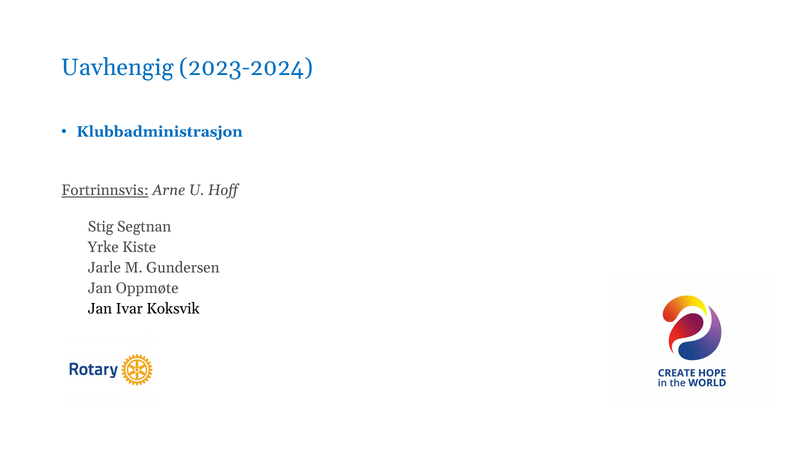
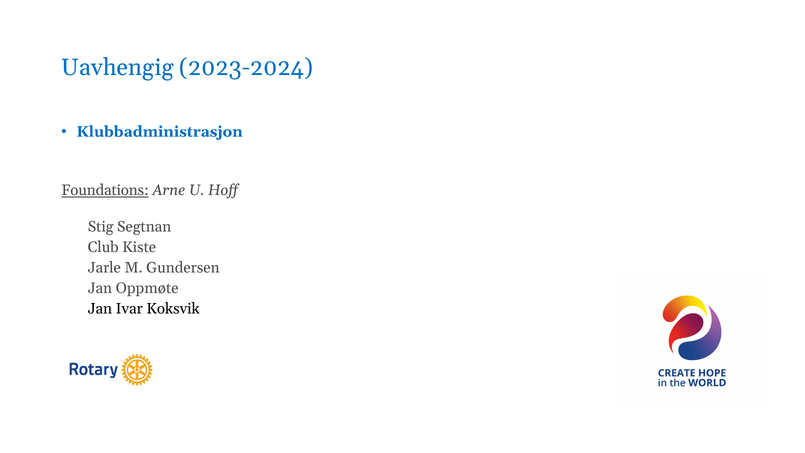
Fortrinnsvis: Fortrinnsvis -> Foundations
Yrke: Yrke -> Club
